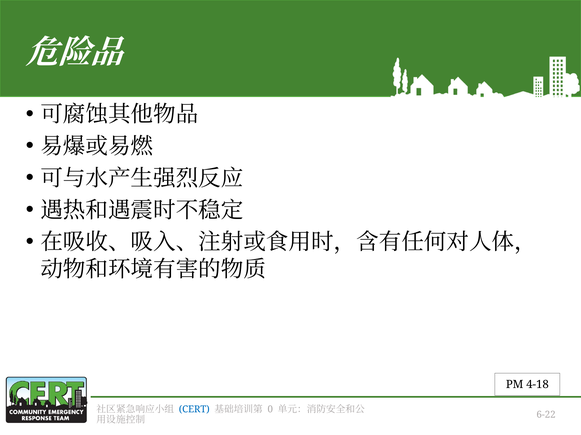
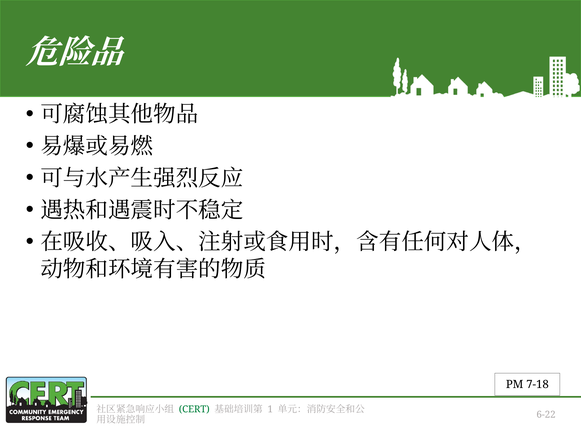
4-18: 4-18 -> 7-18
CERT colour: blue -> green
0: 0 -> 1
